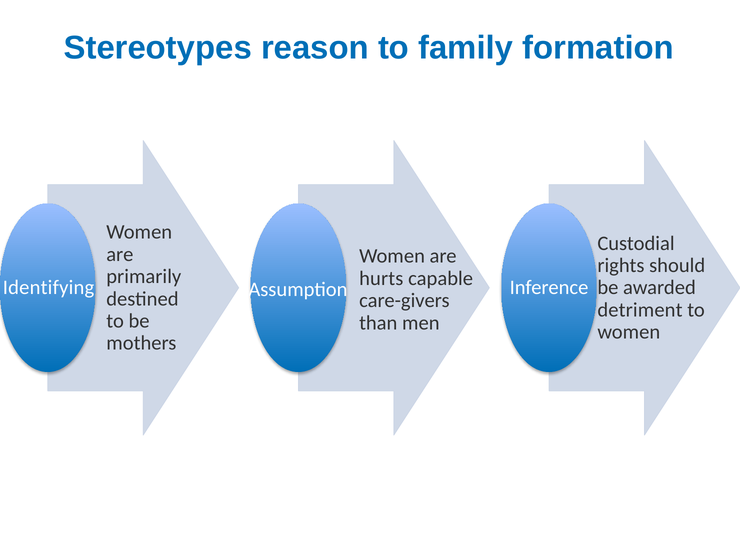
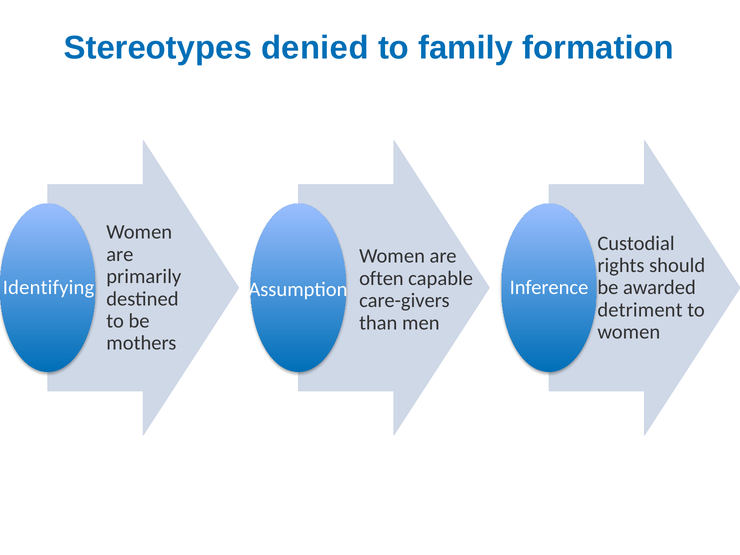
reason: reason -> denied
hurts: hurts -> often
